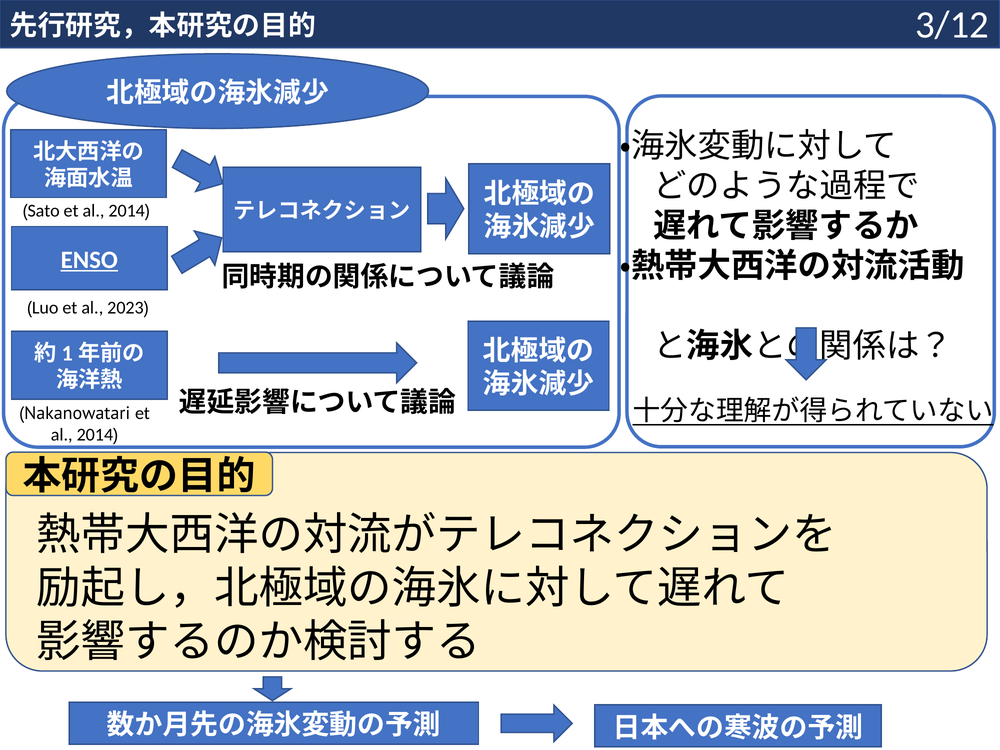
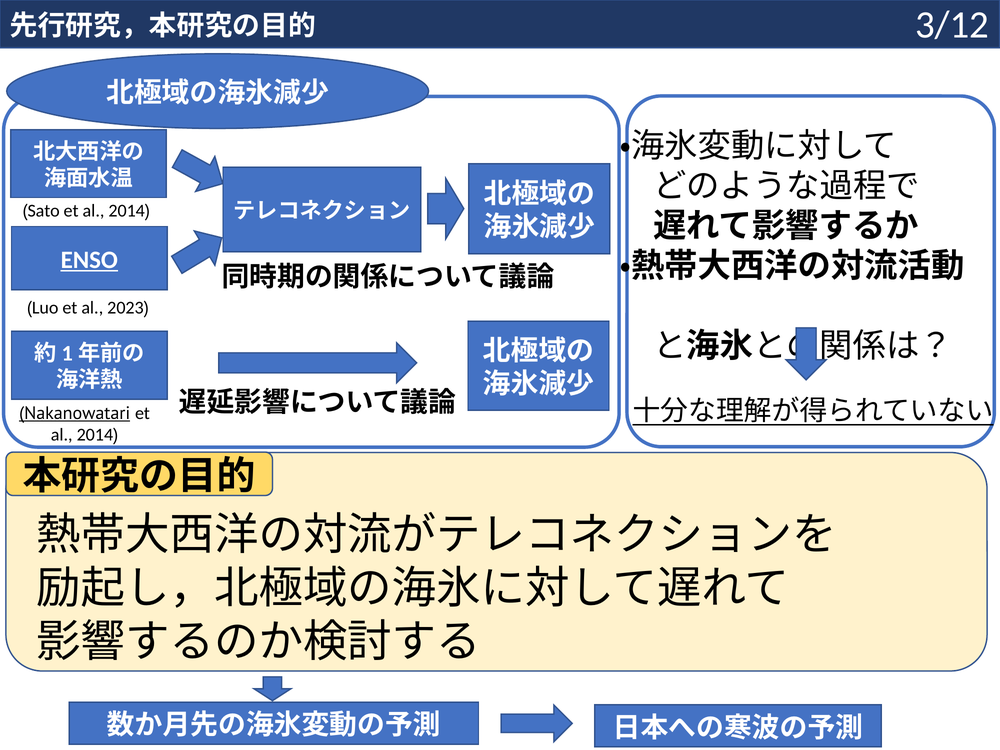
Nakanowatari underline: none -> present
